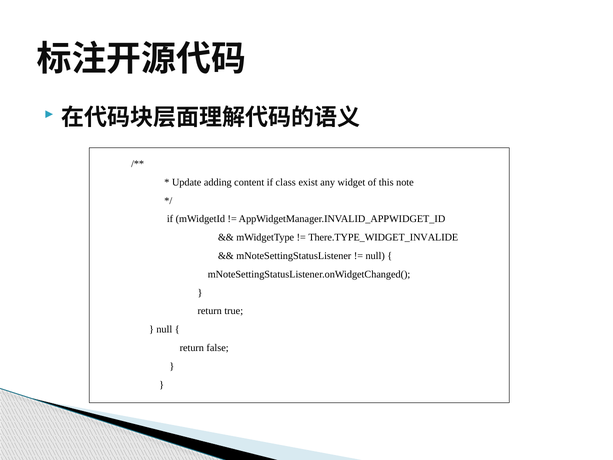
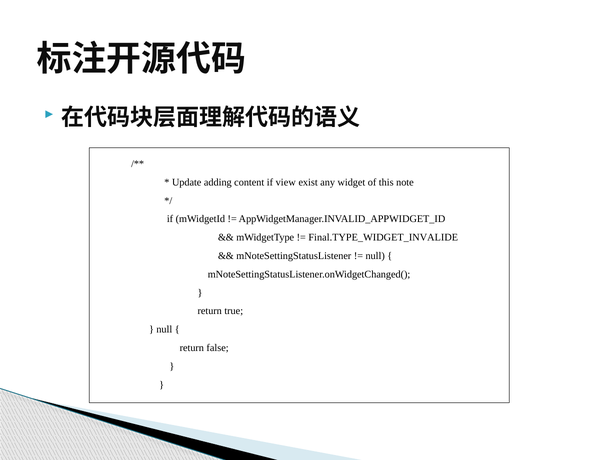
class: class -> view
There.TYPE_WIDGET_INVALIDE: There.TYPE_WIDGET_INVALIDE -> Final.TYPE_WIDGET_INVALIDE
